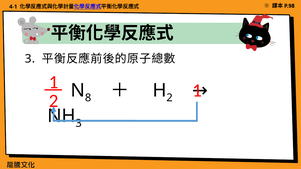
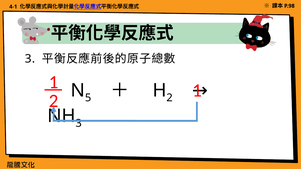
8: 8 -> 5
